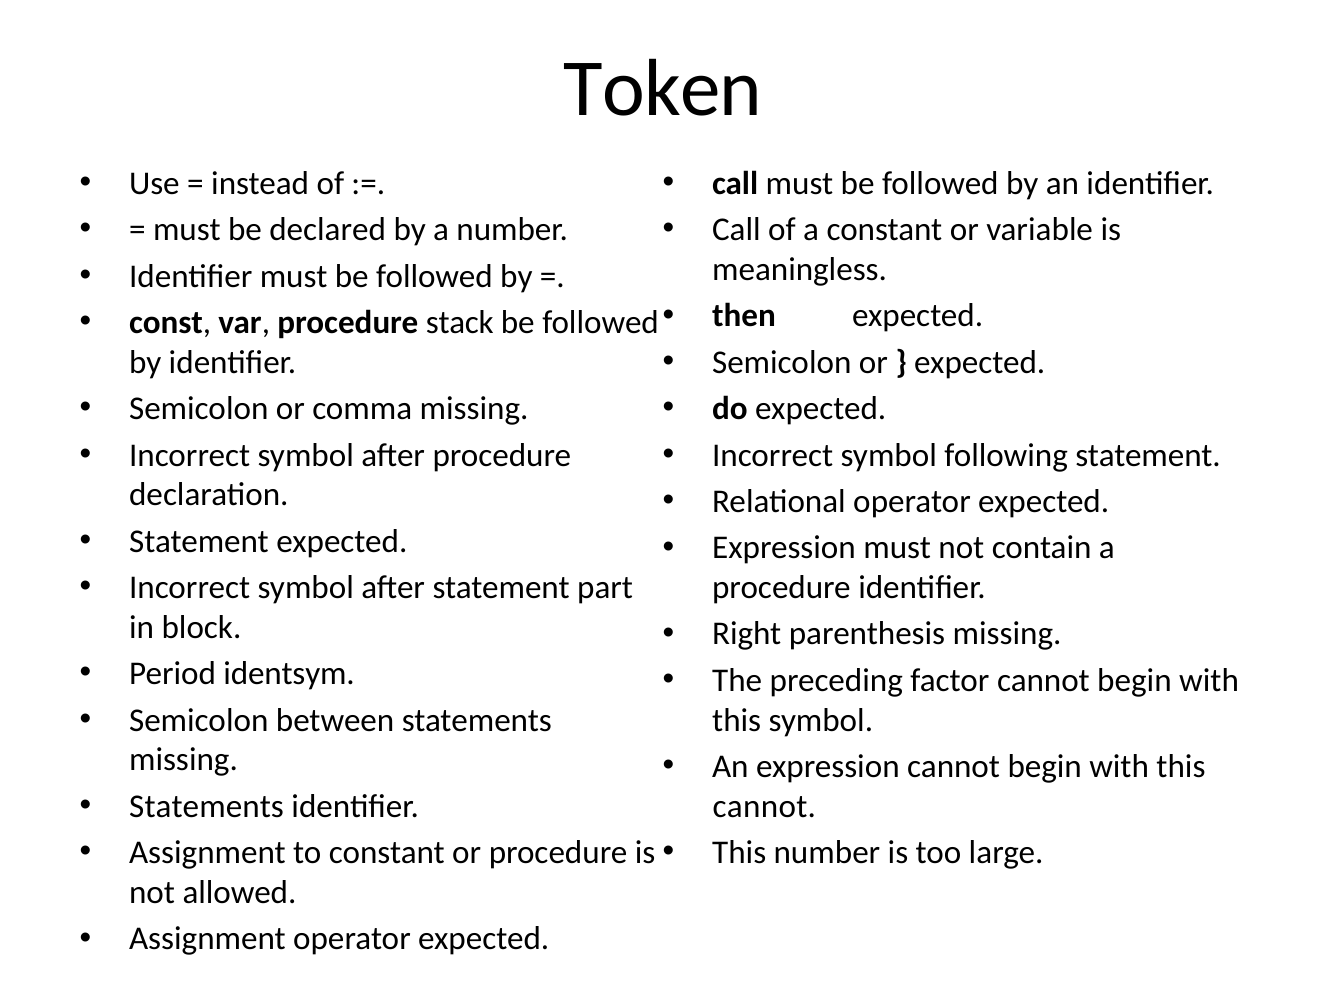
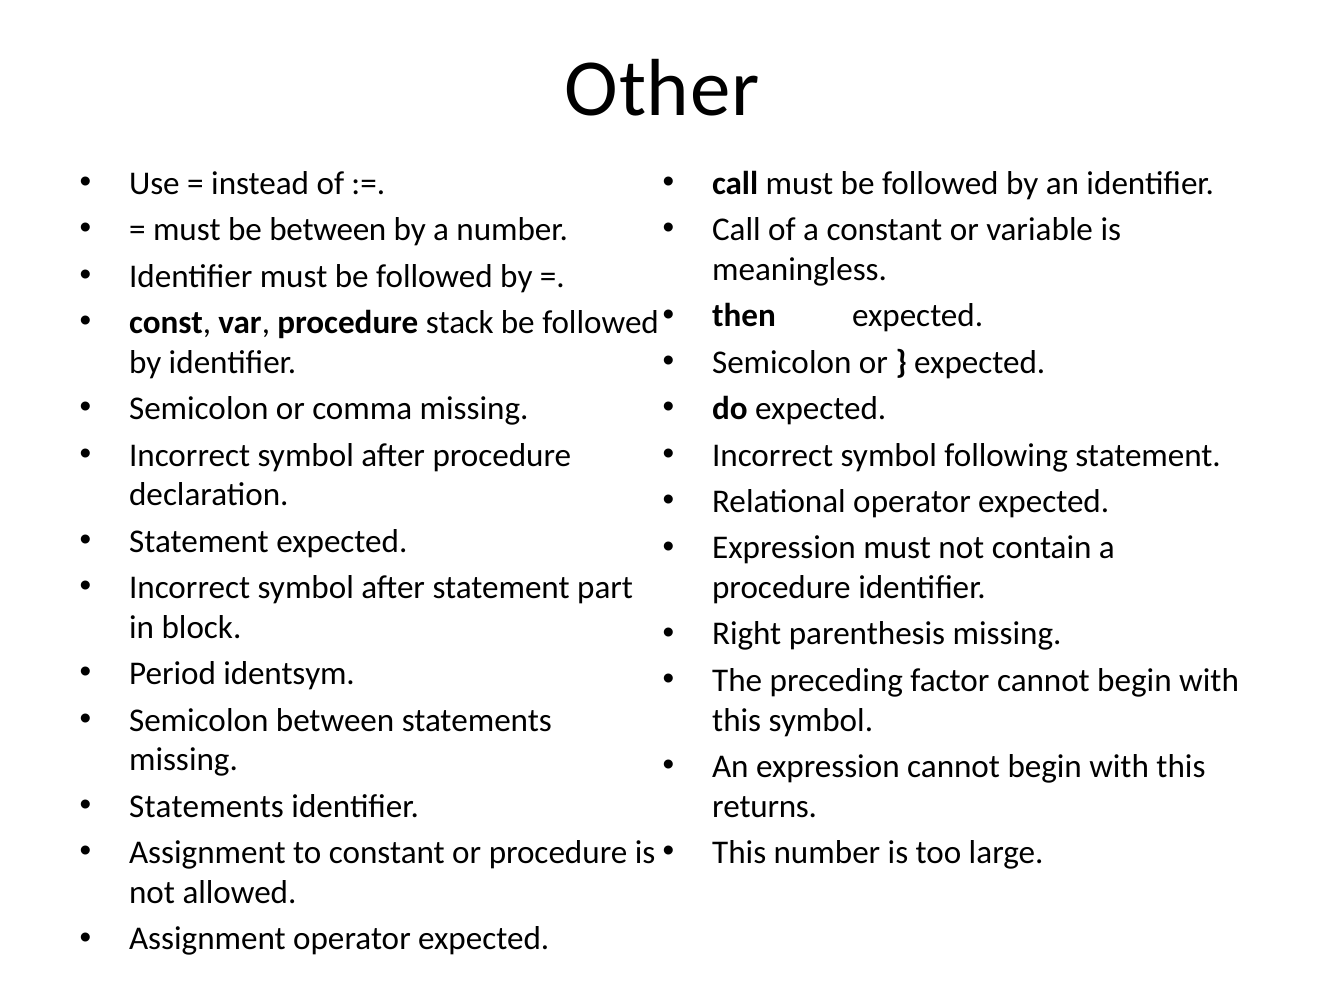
Token: Token -> Other
be declared: declared -> between
cannot at (764, 806): cannot -> returns
